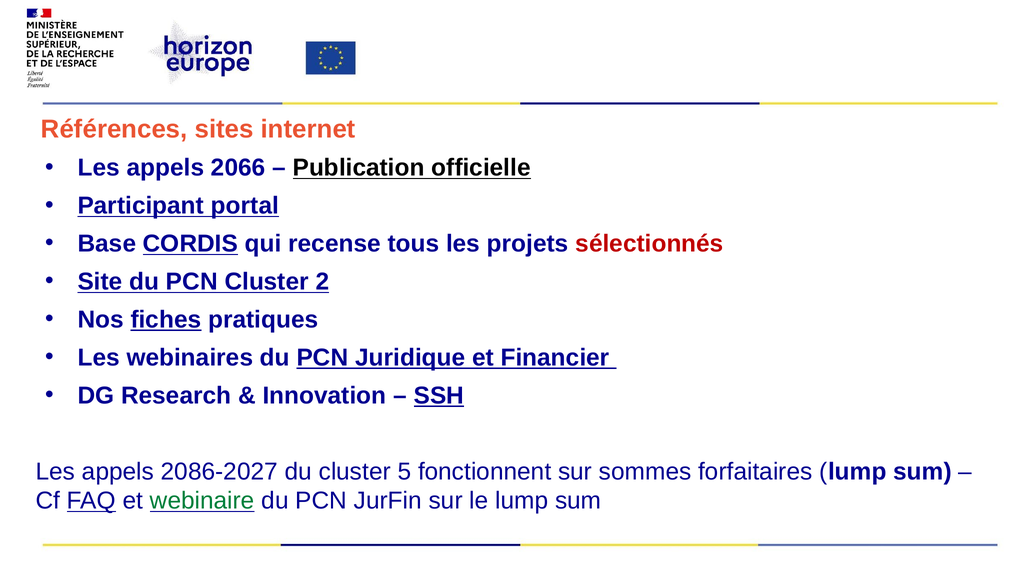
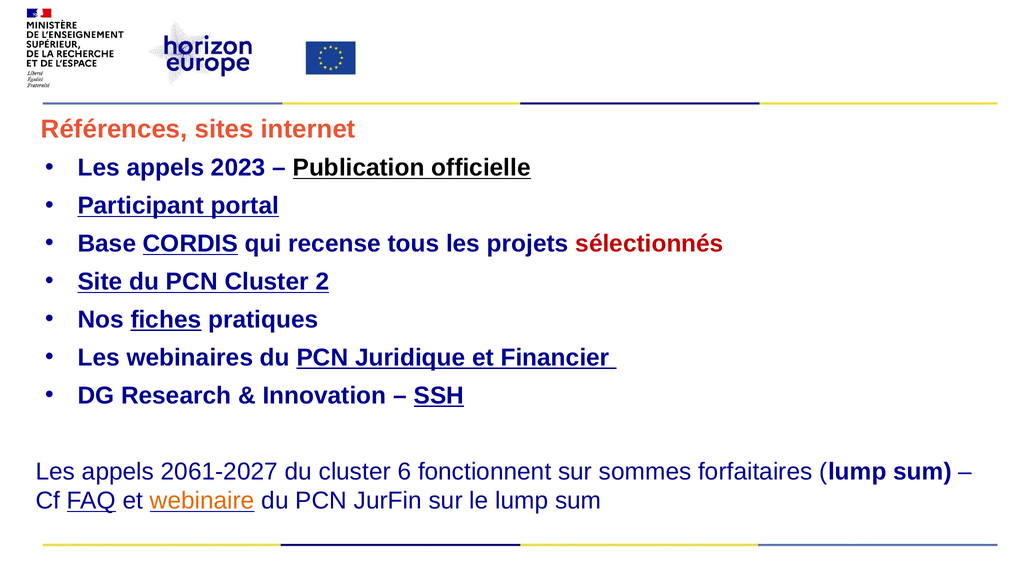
2066: 2066 -> 2023
2086-2027: 2086-2027 -> 2061-2027
5: 5 -> 6
webinaire colour: green -> orange
